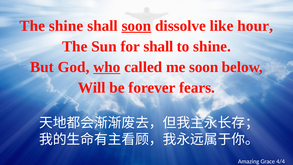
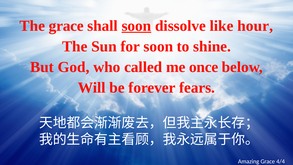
The shine: shine -> grace
for shall: shall -> soon
who underline: present -> none
me soon: soon -> once
